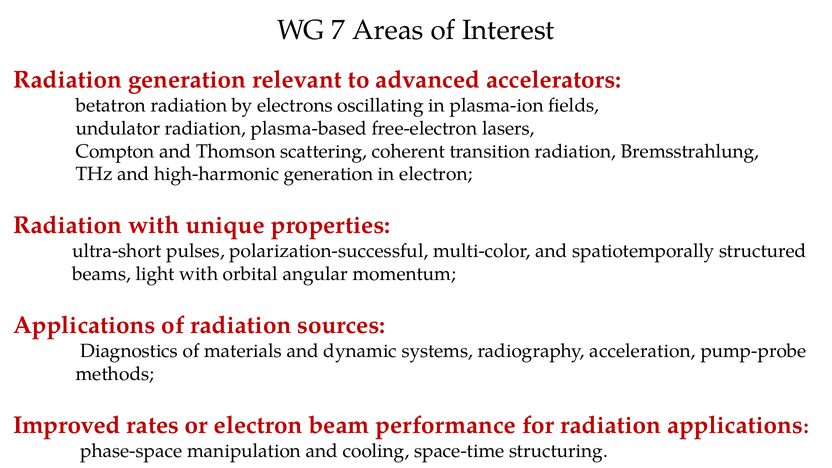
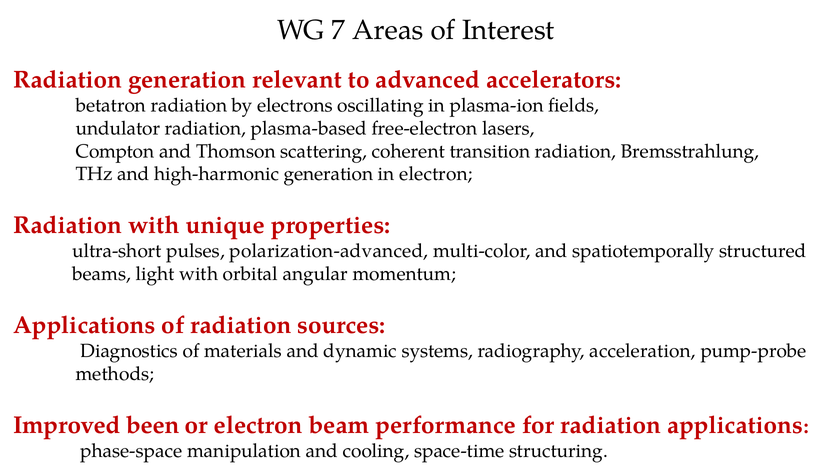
polarization-successful: polarization-successful -> polarization-advanced
rates: rates -> been
